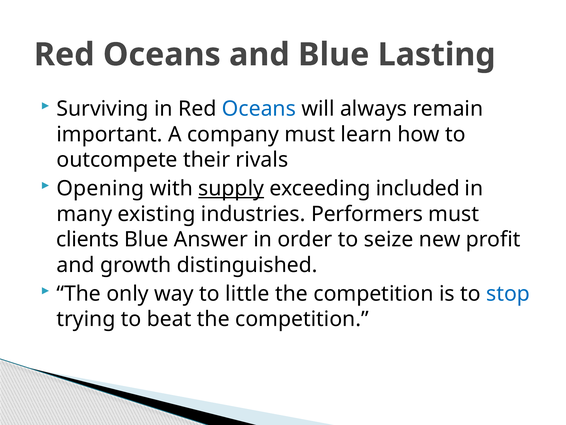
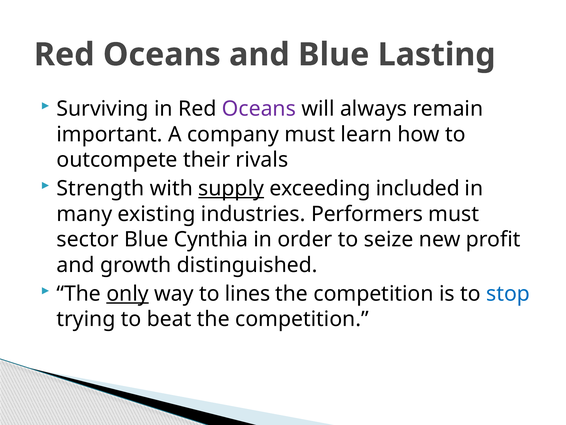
Oceans at (259, 109) colour: blue -> purple
Opening: Opening -> Strength
clients: clients -> sector
Answer: Answer -> Cynthia
only underline: none -> present
little: little -> lines
